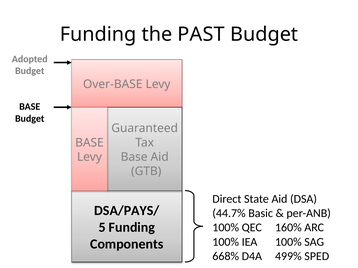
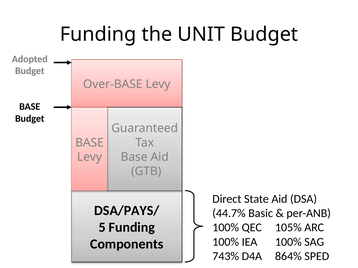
PAST: PAST -> UNIT
160%: 160% -> 105%
668%: 668% -> 743%
499%: 499% -> 864%
